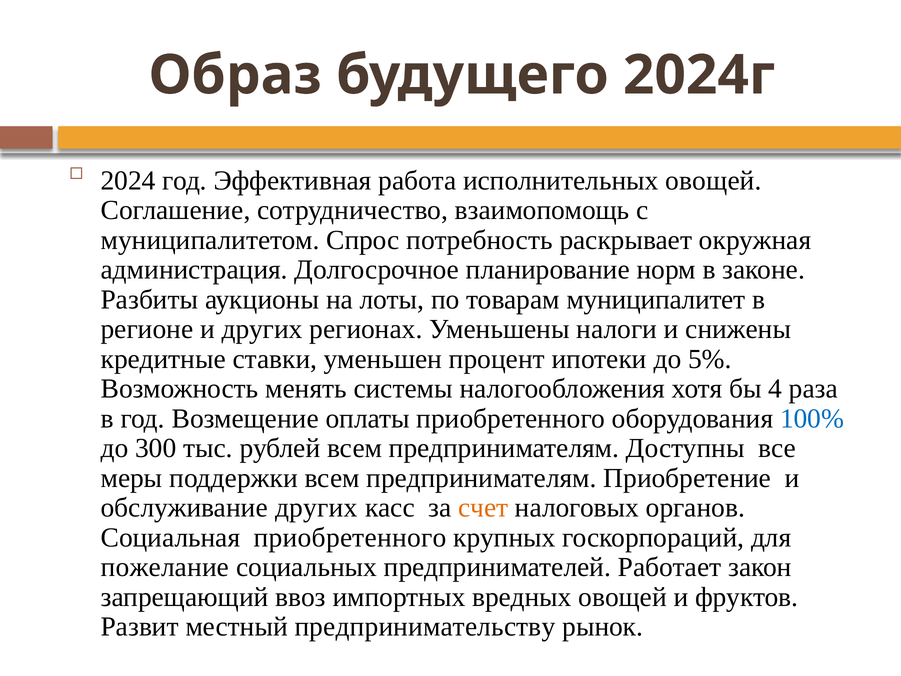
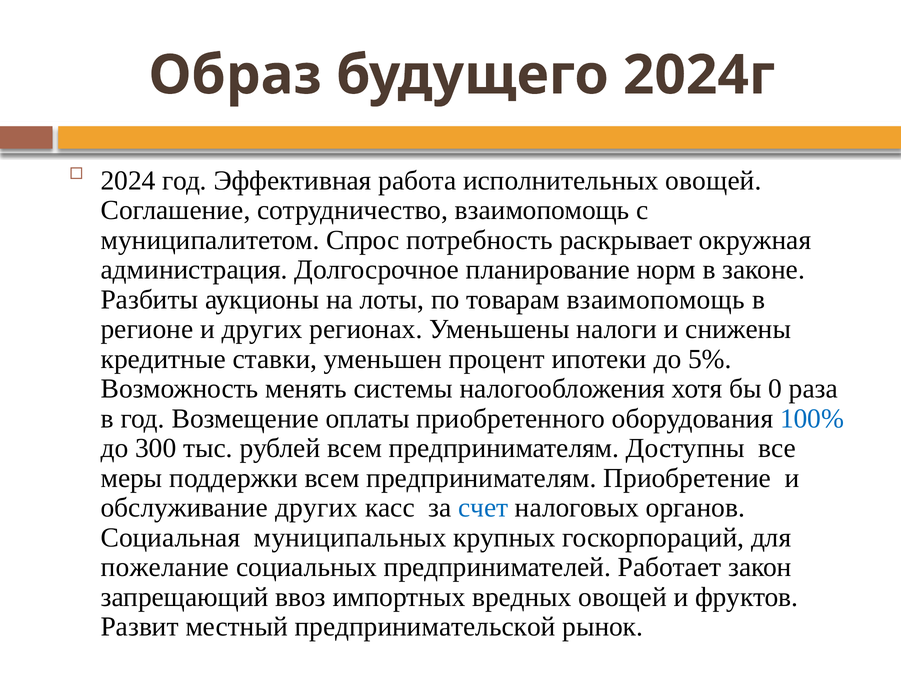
товарам муниципалитет: муниципалитет -> взаимопомощь
4: 4 -> 0
счет colour: orange -> blue
Социальная приобретенного: приобретенного -> муниципальных
предпринимательству: предпринимательству -> предпринимательской
